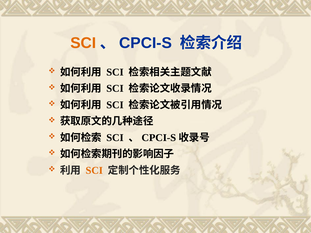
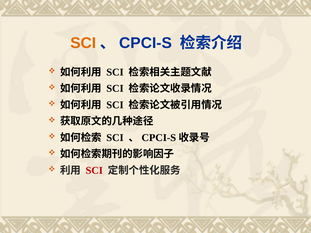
SCI at (94, 171) colour: orange -> red
